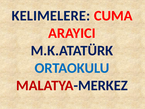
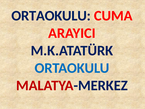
KELIMELERE at (51, 16): KELIMELERE -> ORTAOKULU
